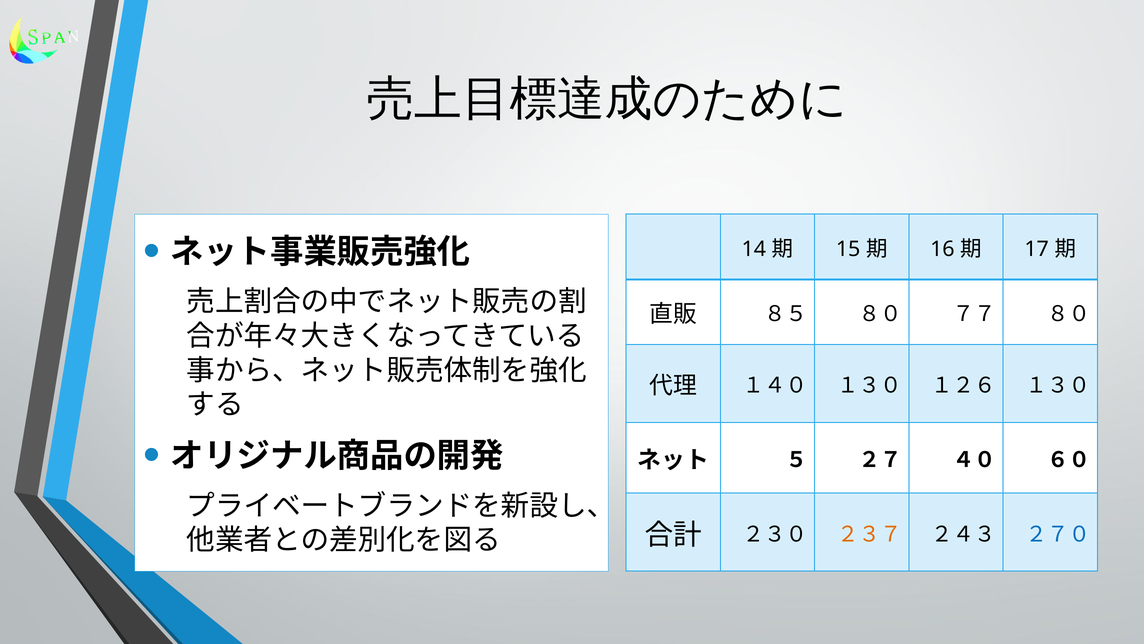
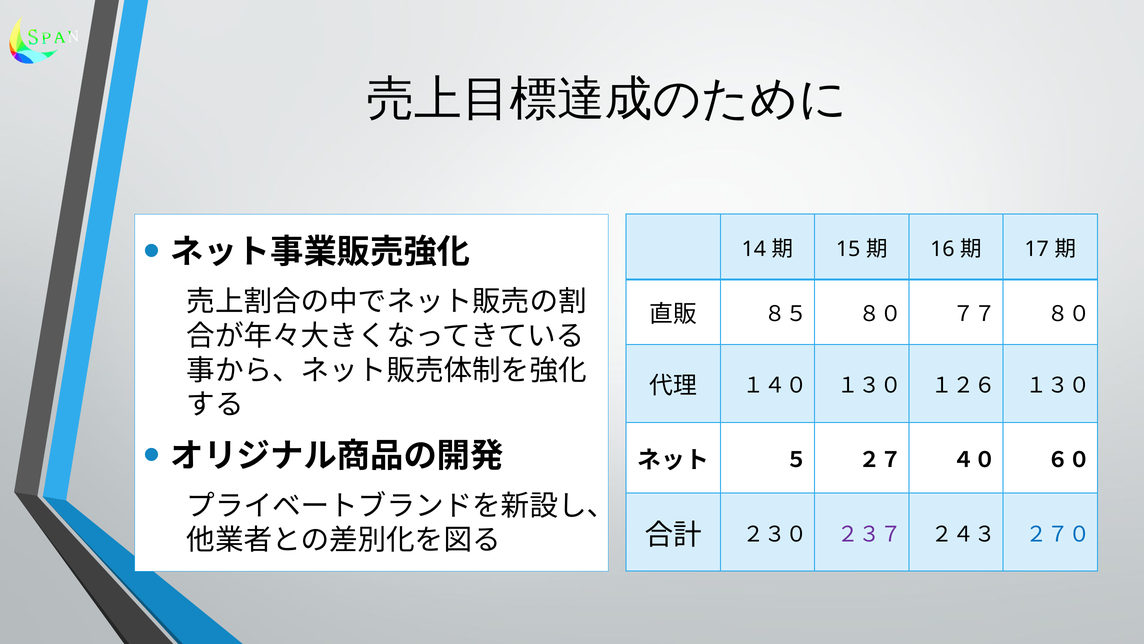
２３７ colour: orange -> purple
